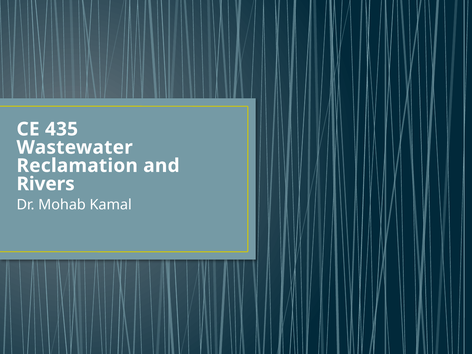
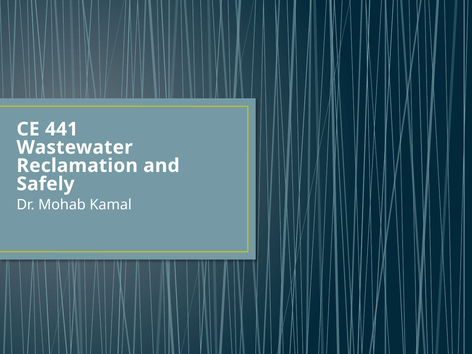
435: 435 -> 441
Rivers: Rivers -> Safely
